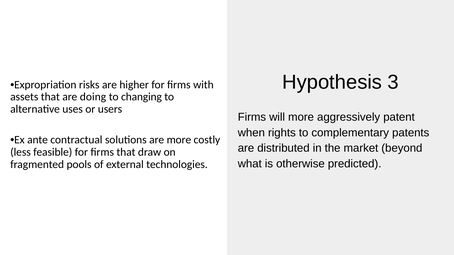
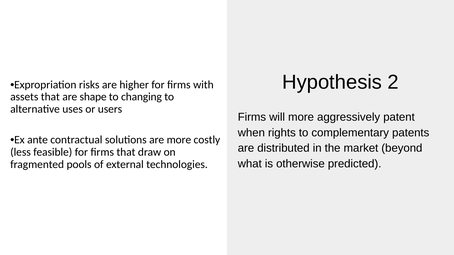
3: 3 -> 2
doing: doing -> shape
